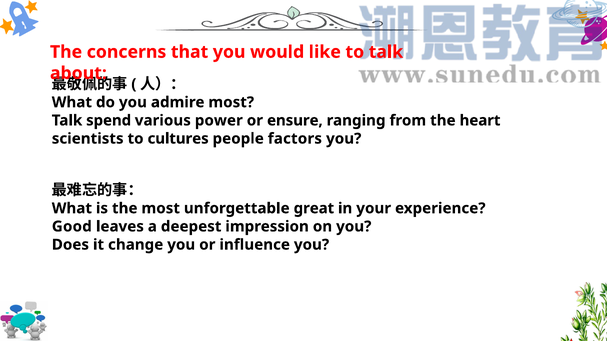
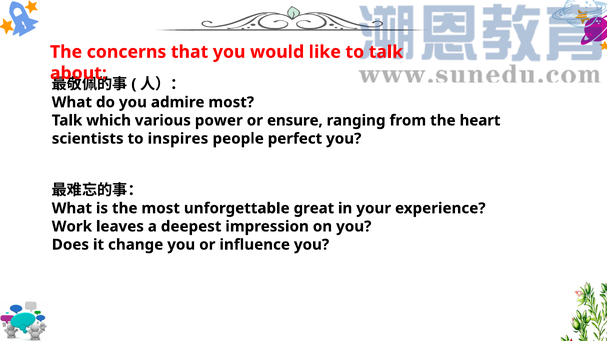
spend: spend -> which
cultures: cultures -> inspires
factors: factors -> perfect
Good: Good -> Work
